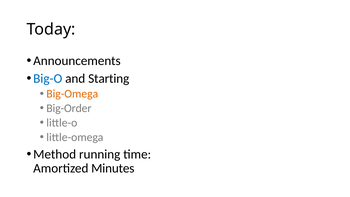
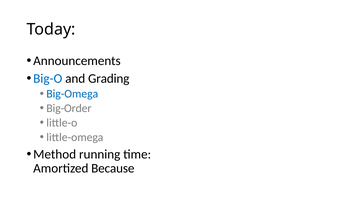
Starting: Starting -> Grading
Big-Omega colour: orange -> blue
Minutes: Minutes -> Because
